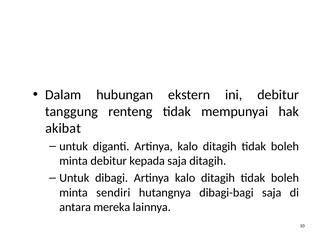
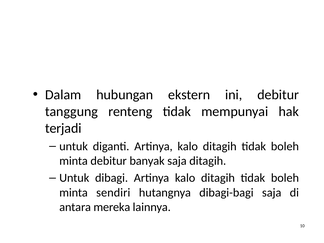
akibat: akibat -> terjadi
kepada: kepada -> banyak
